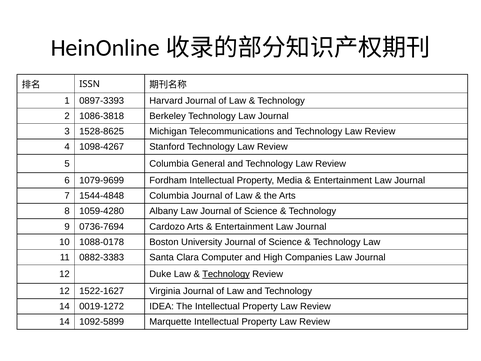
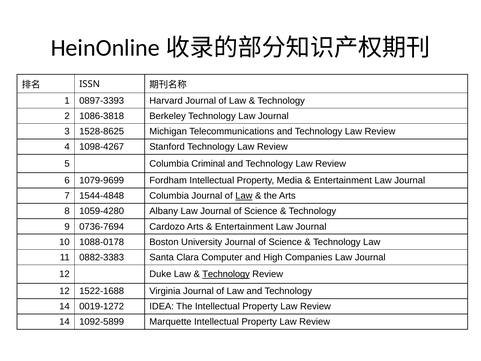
General: General -> Criminal
Law at (244, 196) underline: none -> present
1522-1627: 1522-1627 -> 1522-1688
